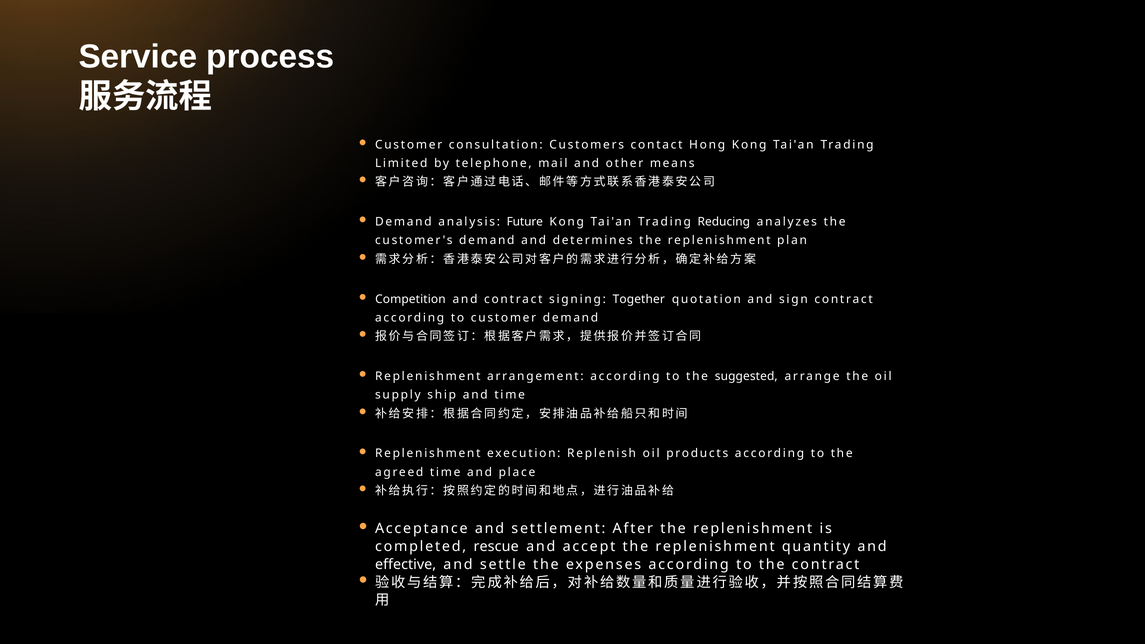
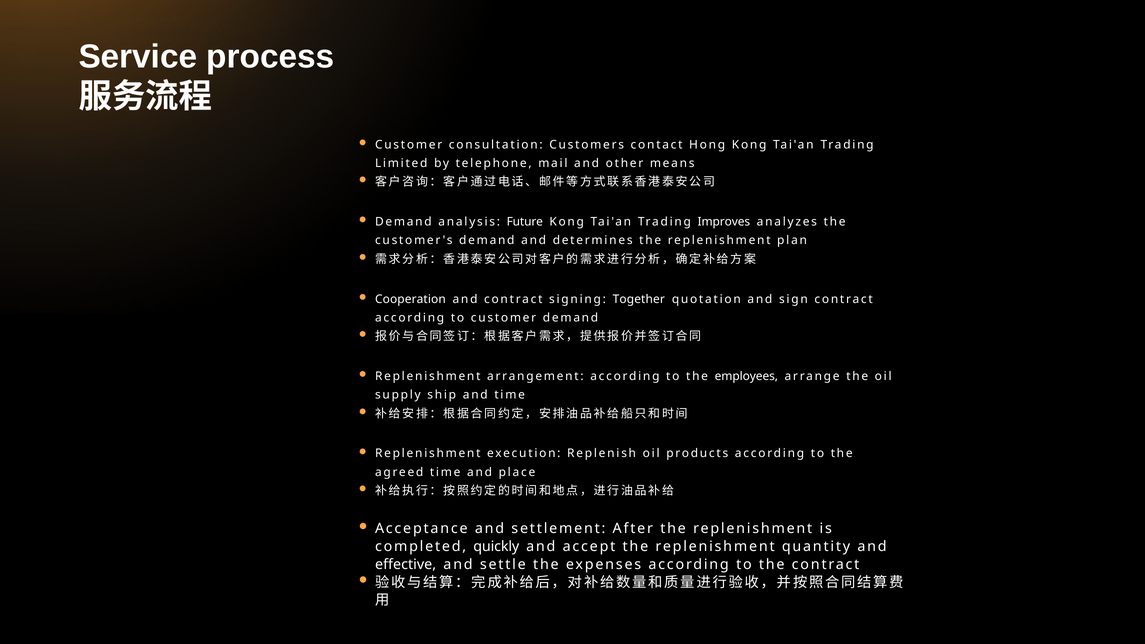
Reducing: Reducing -> Improves
Competition: Competition -> Cooperation
suggested: suggested -> employees
rescue: rescue -> quickly
